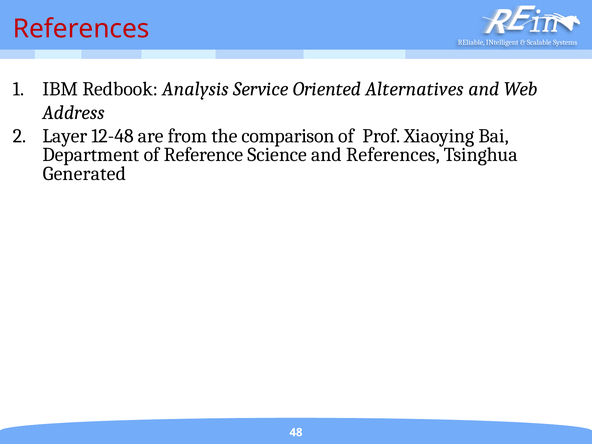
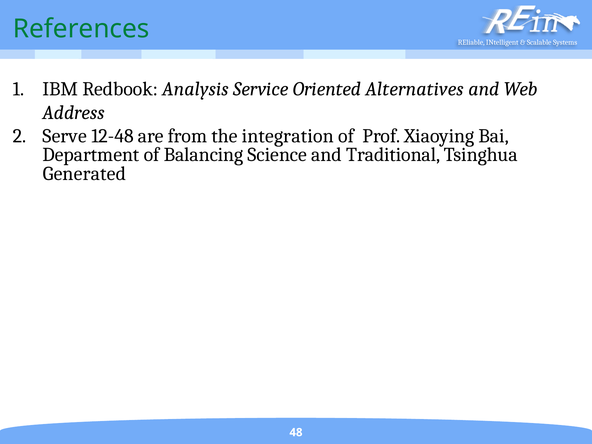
References at (81, 29) colour: red -> green
Layer: Layer -> Serve
comparison: comparison -> integration
Reference: Reference -> Balancing
and References: References -> Traditional
